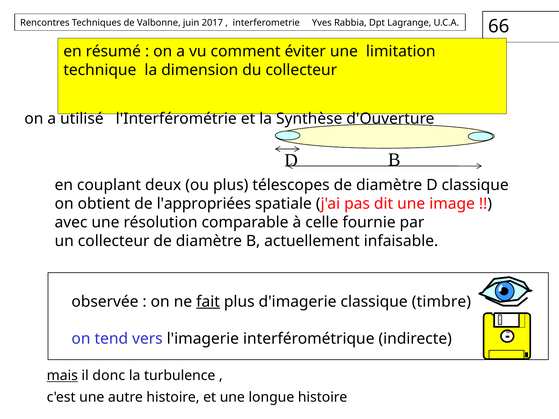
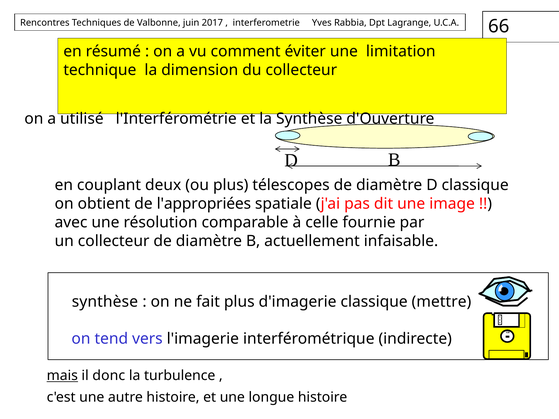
observée at (105, 302): observée -> synthèse
fait underline: present -> none
timbre: timbre -> mettre
